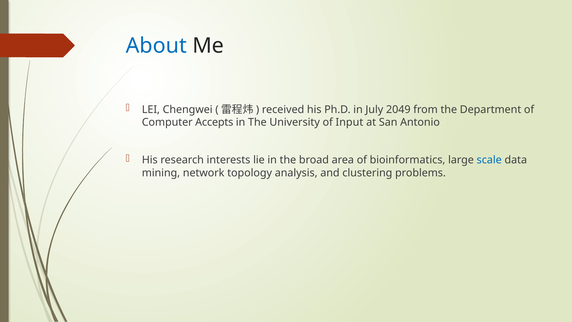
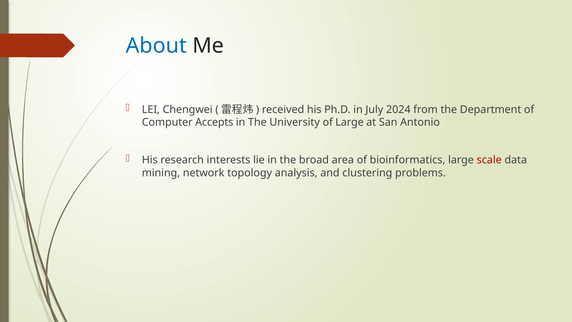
2049: 2049 -> 2024
of Input: Input -> Large
scale colour: blue -> red
